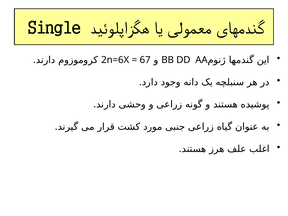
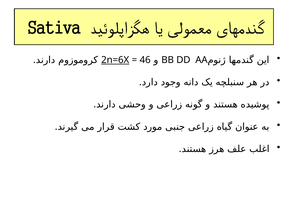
Single: Single -> Sativa
2n=6X underline: none -> present
67: 67 -> 46
